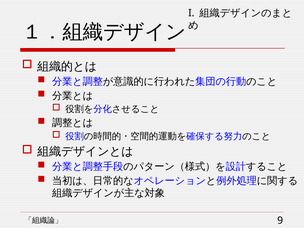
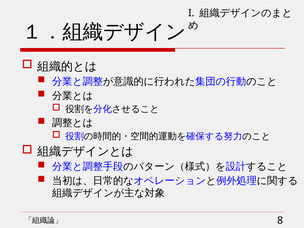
9: 9 -> 8
